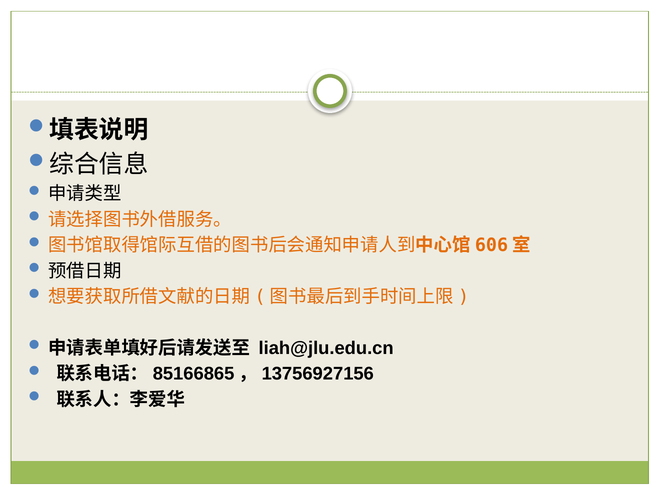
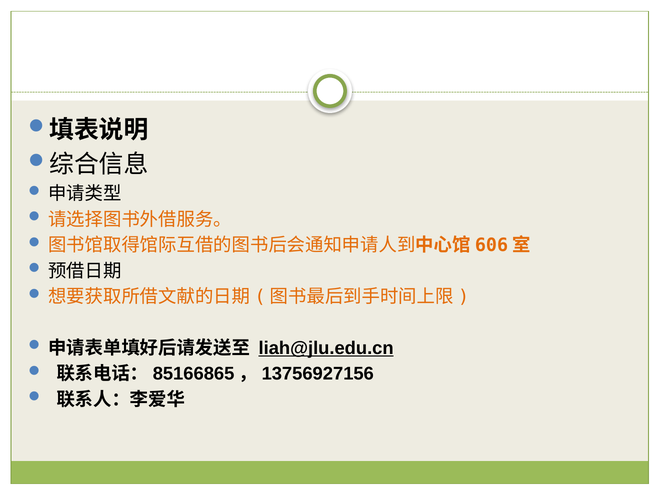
liah@jlu.edu.cn underline: none -> present
